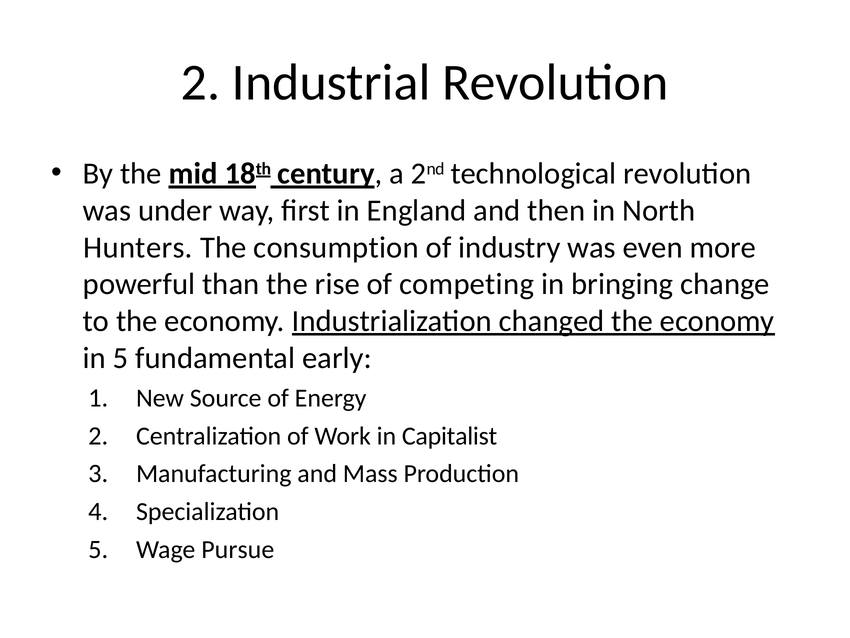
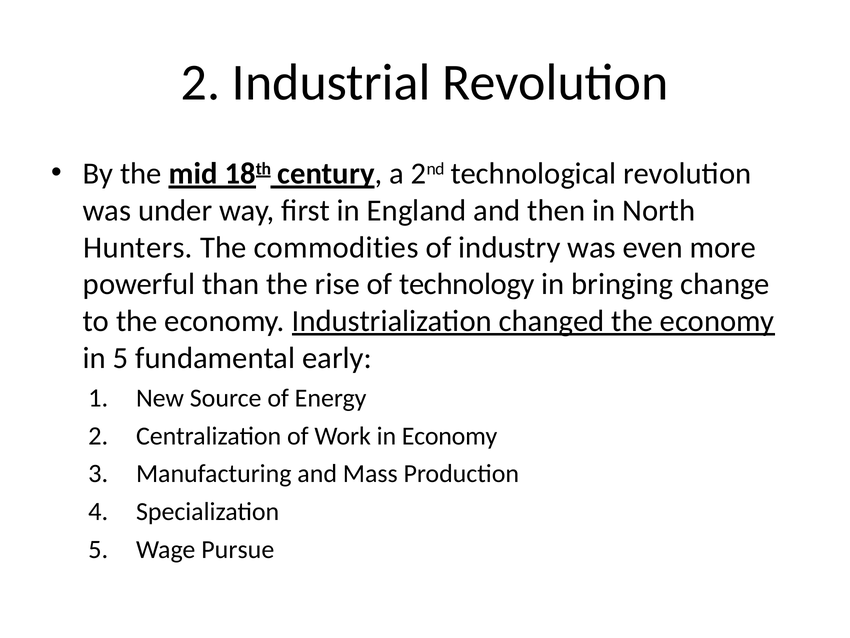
consumption: consumption -> commodities
competing: competing -> technology
in Capitalist: Capitalist -> Economy
